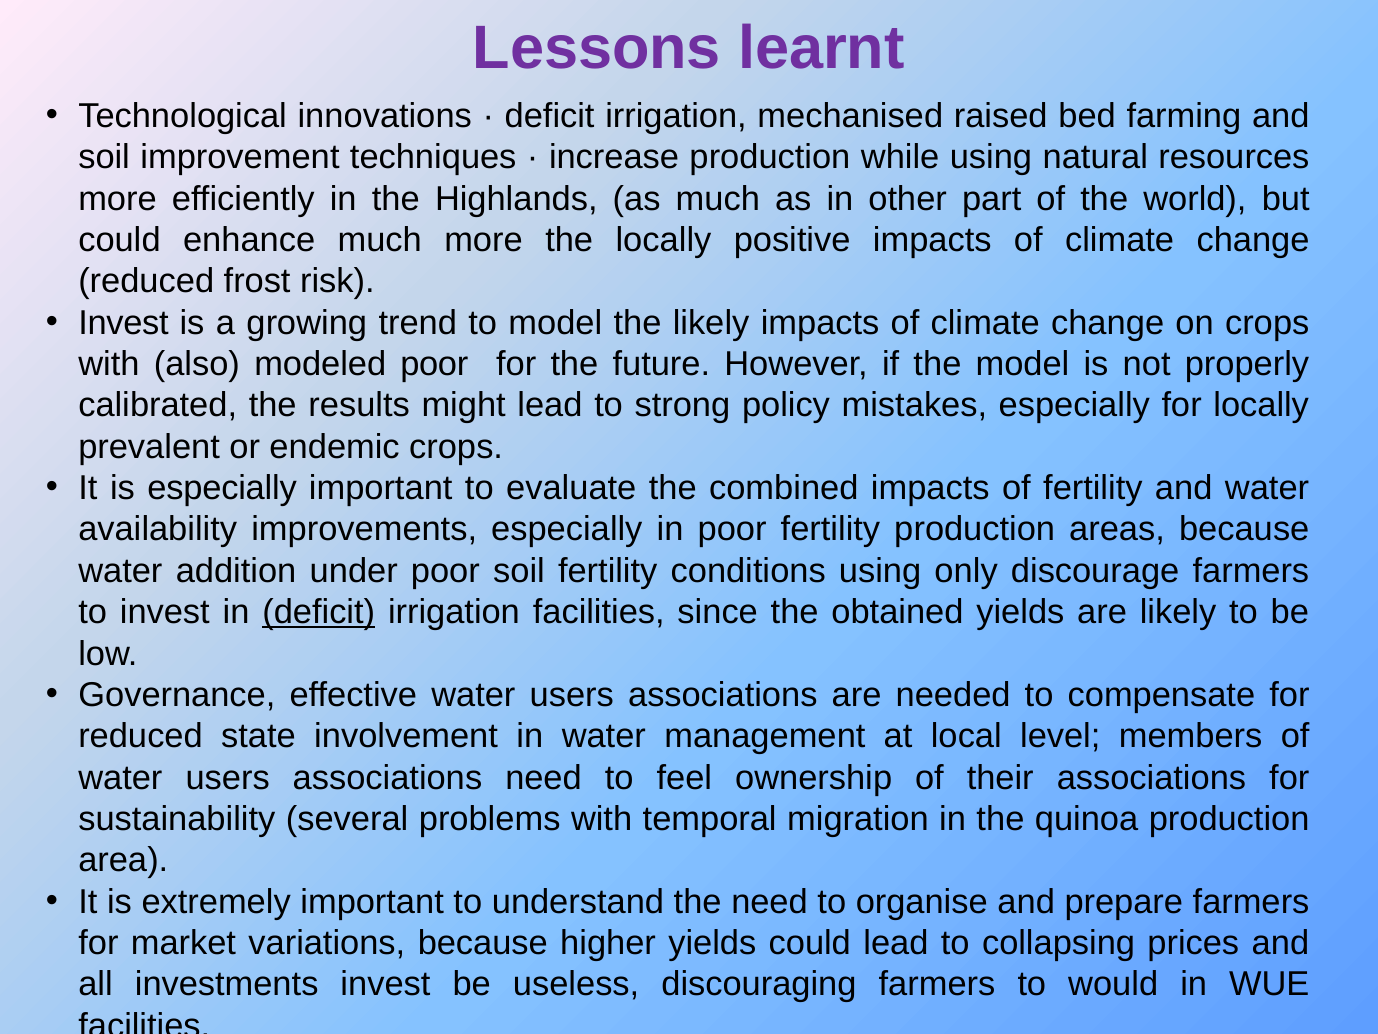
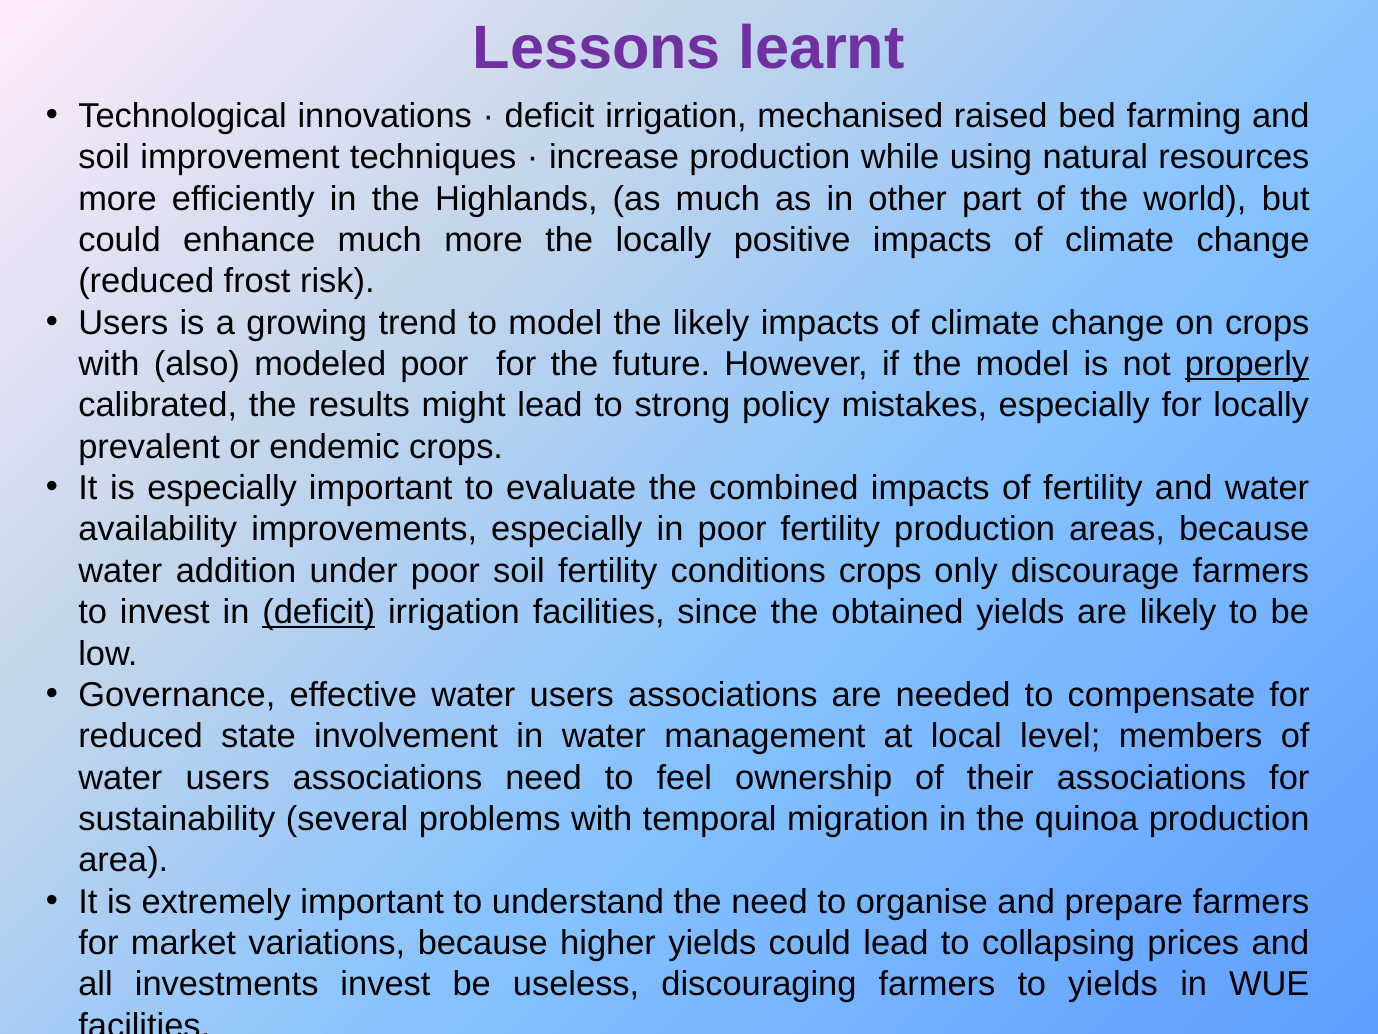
Invest at (123, 323): Invest -> Users
properly underline: none -> present
conditions using: using -> crops
to would: would -> yields
